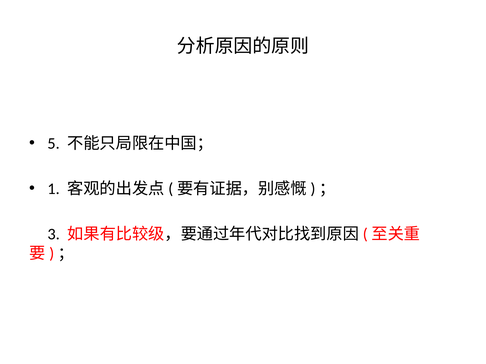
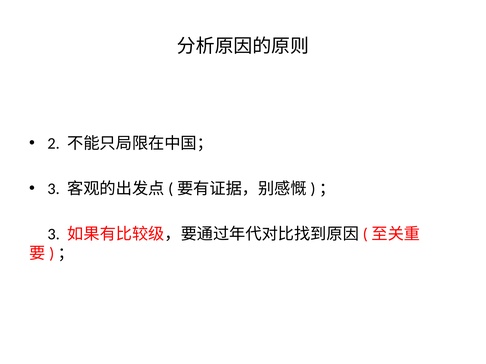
5: 5 -> 2
1 at (54, 189): 1 -> 3
